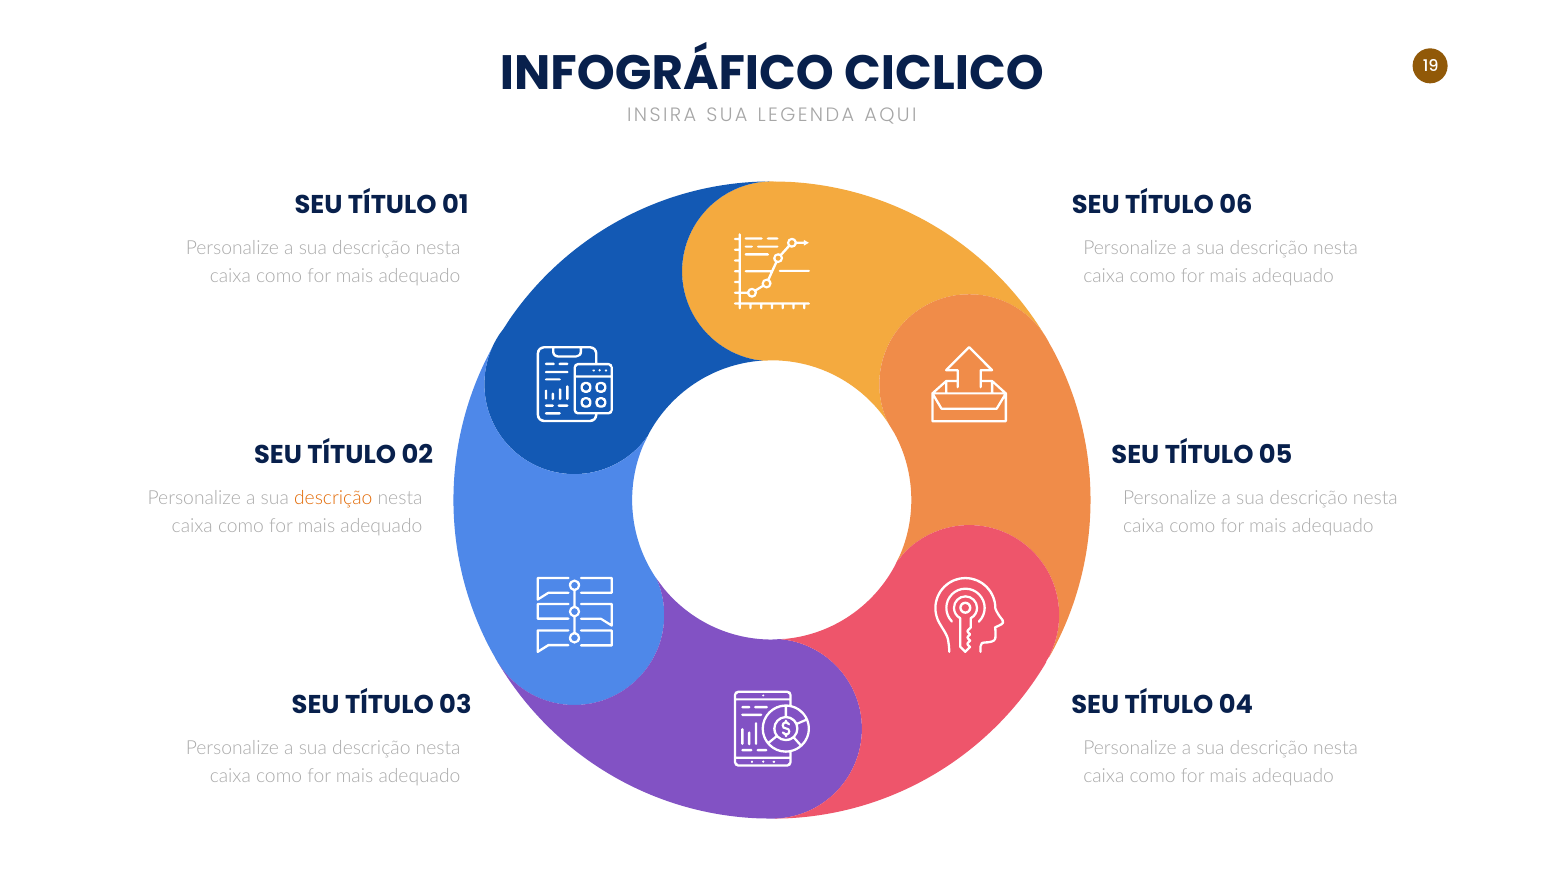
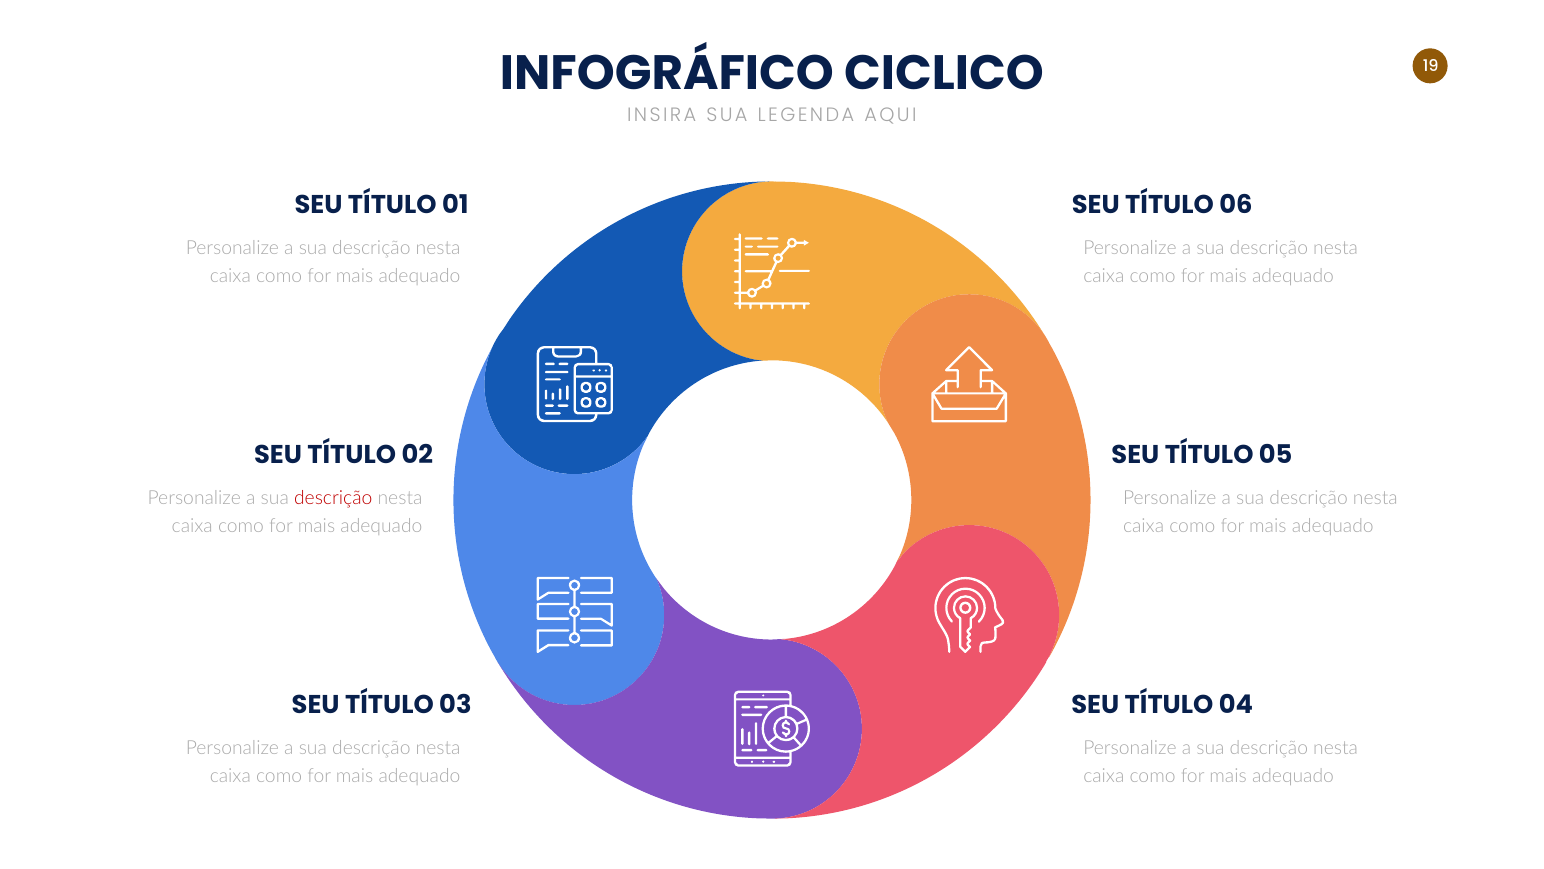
descrição at (333, 498) colour: orange -> red
